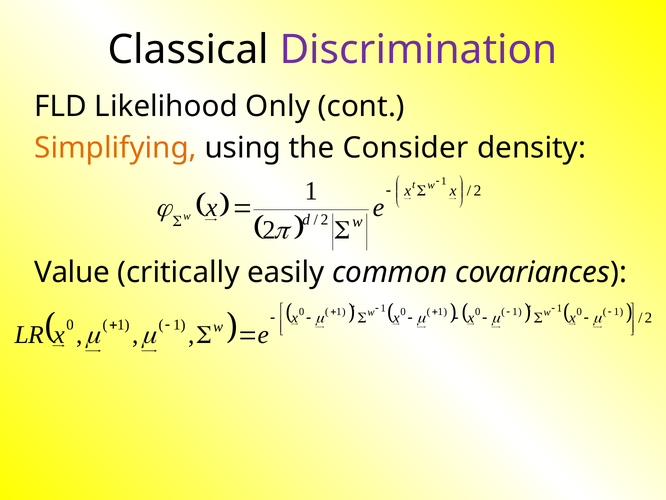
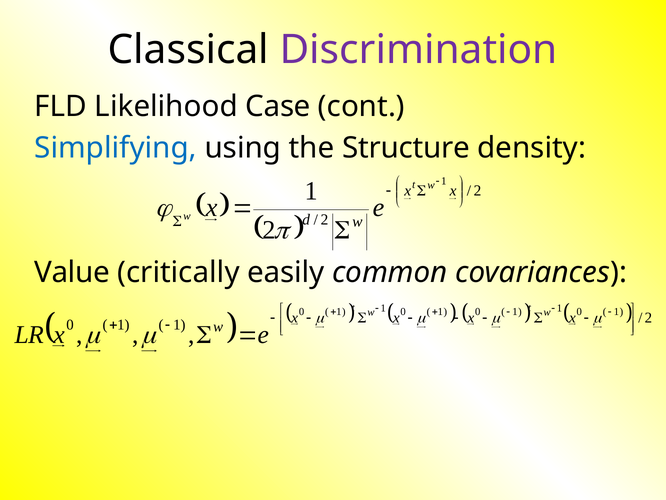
Only: Only -> Case
Simplifying colour: orange -> blue
Consider: Consider -> Structure
